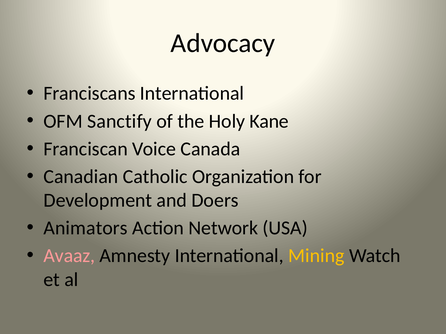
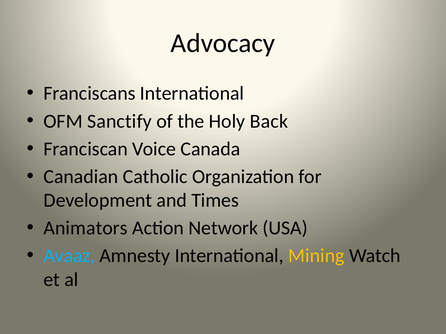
Kane: Kane -> Back
Doers: Doers -> Times
Avaaz colour: pink -> light blue
